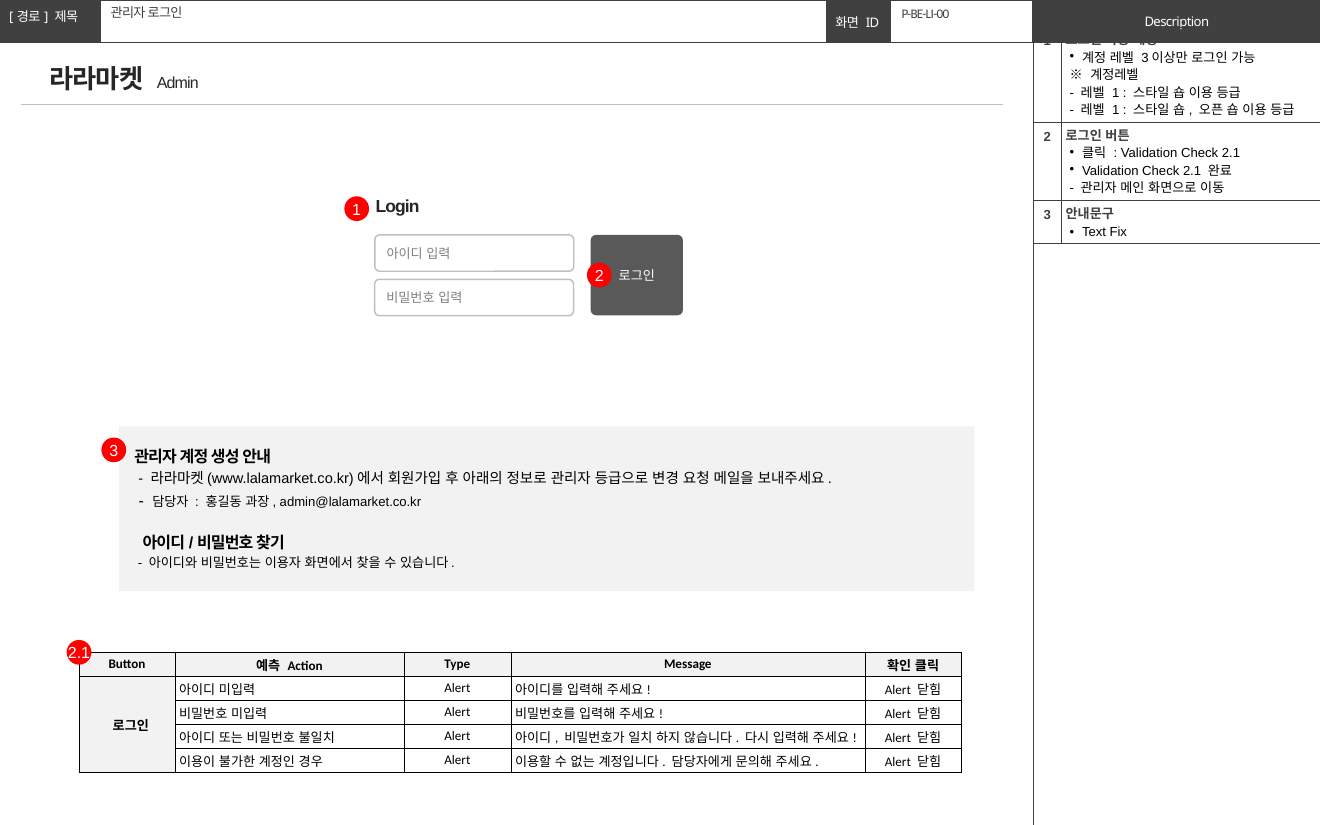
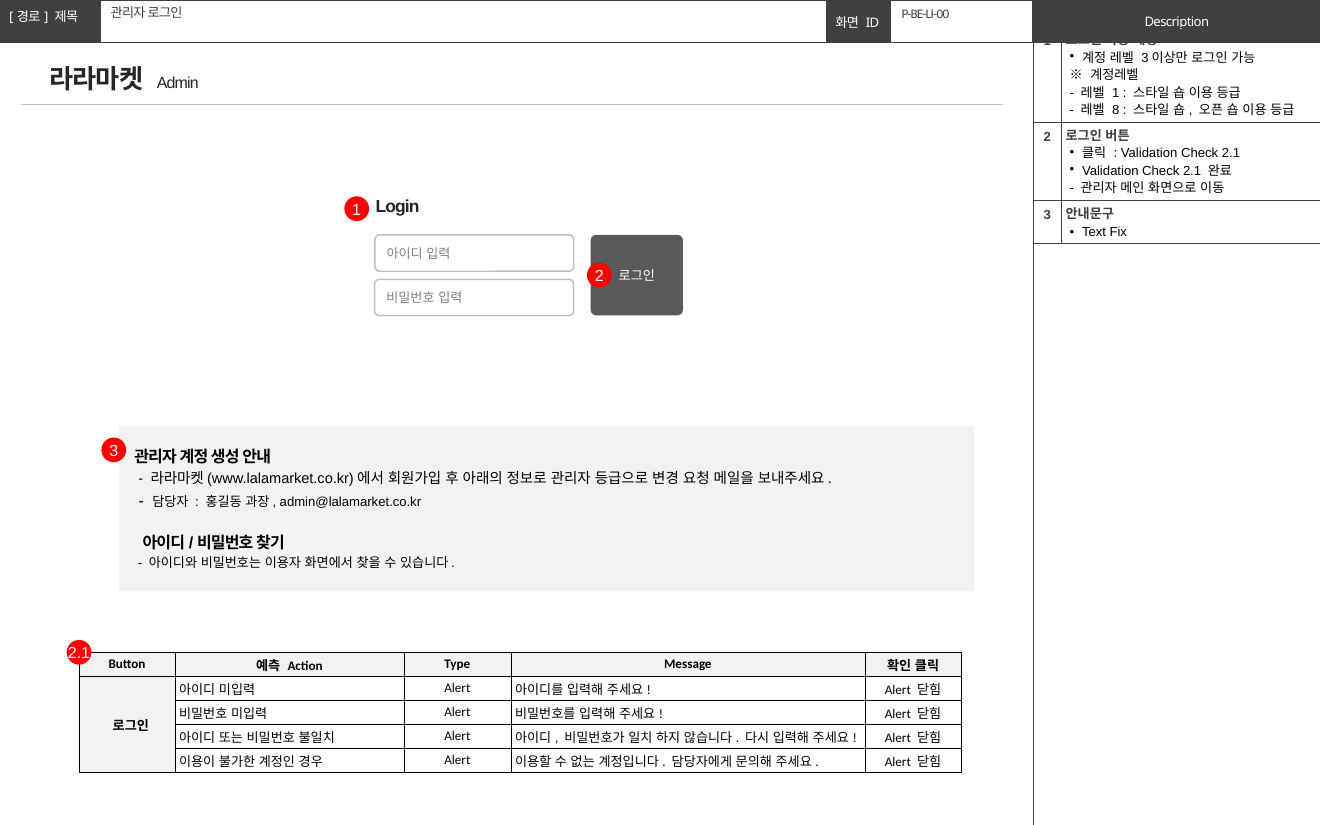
1 at (1116, 110): 1 -> 8
